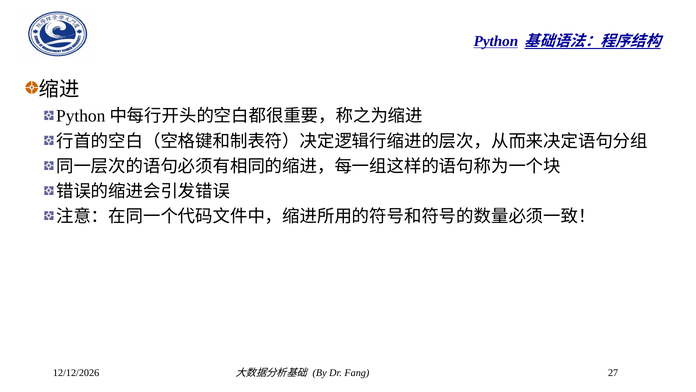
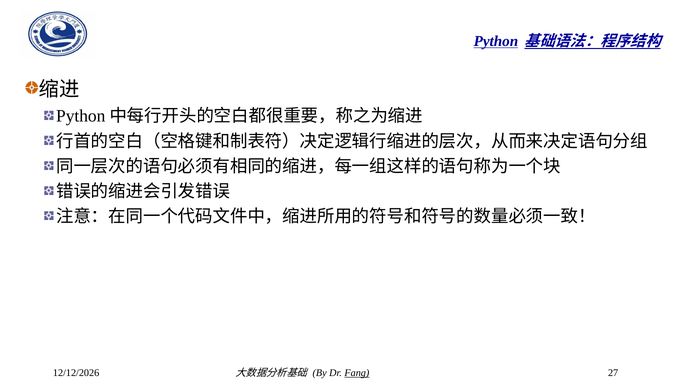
Fang underline: none -> present
